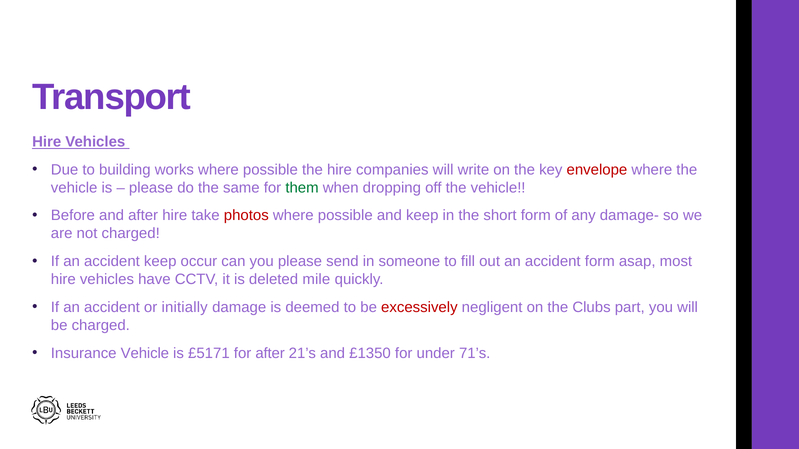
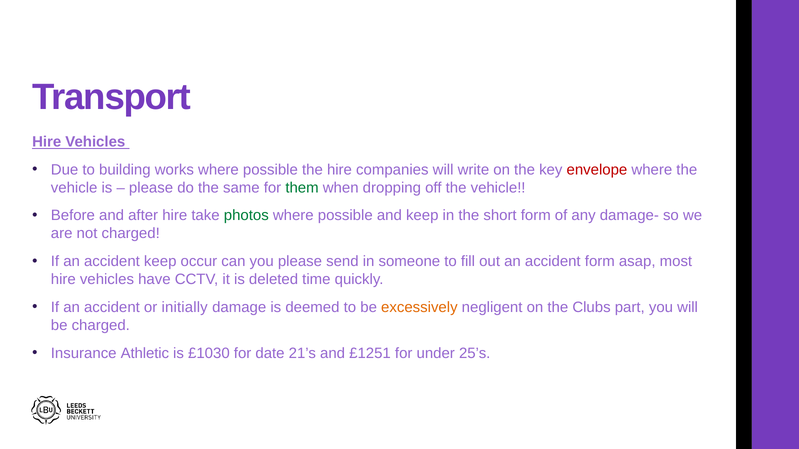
photos colour: red -> green
mile: mile -> time
excessively colour: red -> orange
Insurance Vehicle: Vehicle -> Athletic
£5171: £5171 -> £1030
for after: after -> date
£1350: £1350 -> £1251
71’s: 71’s -> 25’s
